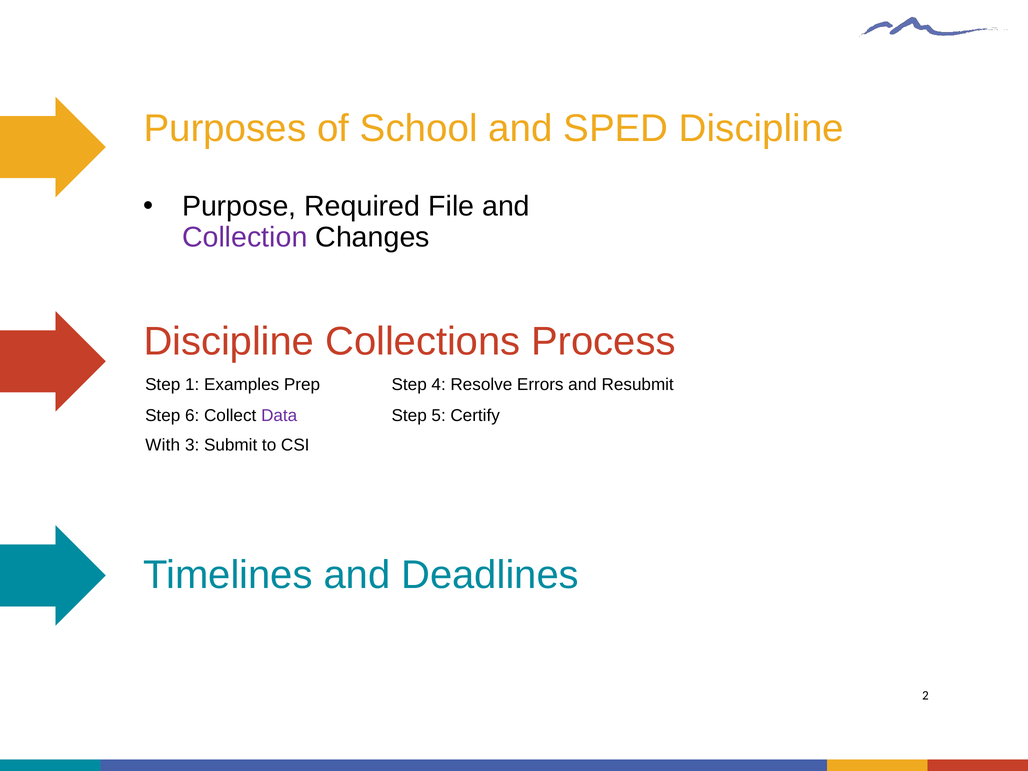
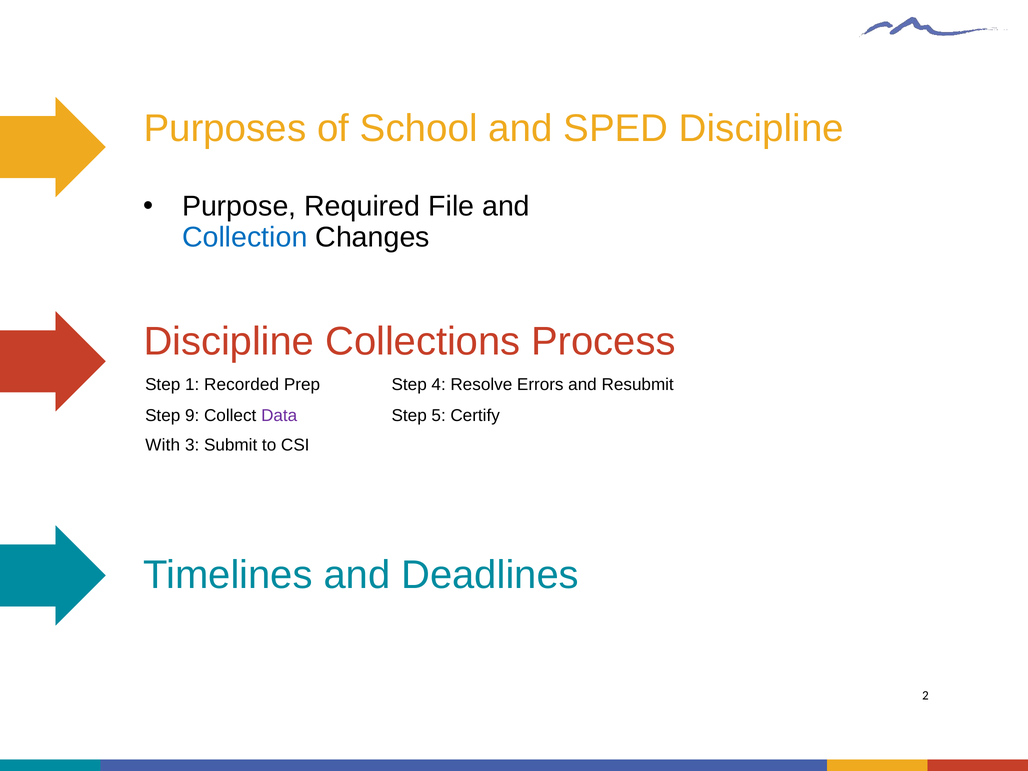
Collection colour: purple -> blue
Examples: Examples -> Recorded
6: 6 -> 9
